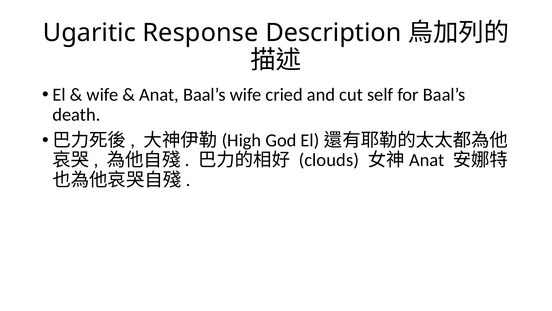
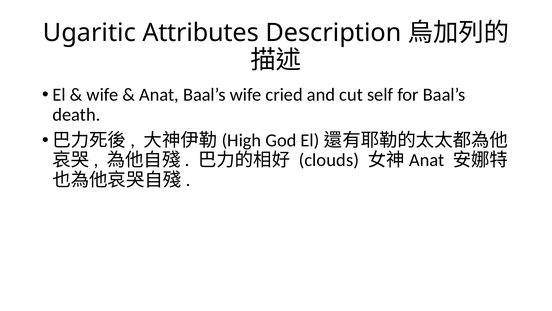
Response: Response -> Attributes
